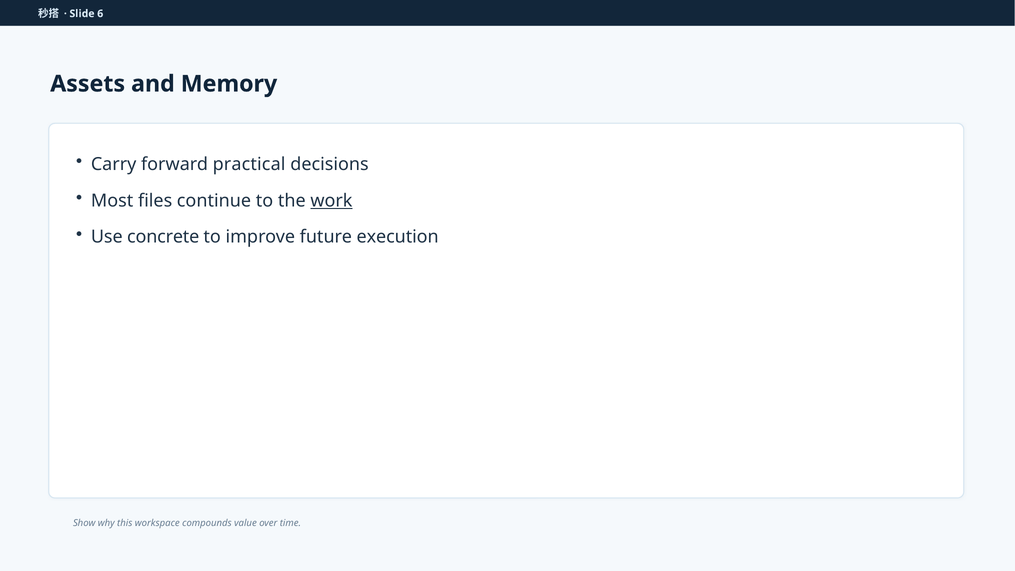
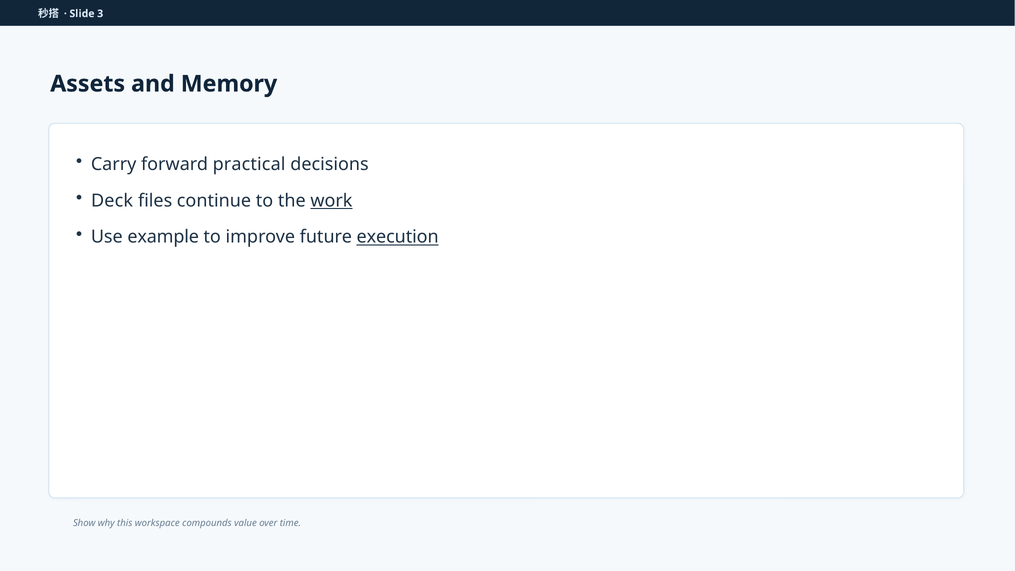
6: 6 -> 3
Most: Most -> Deck
concrete: concrete -> example
execution underline: none -> present
